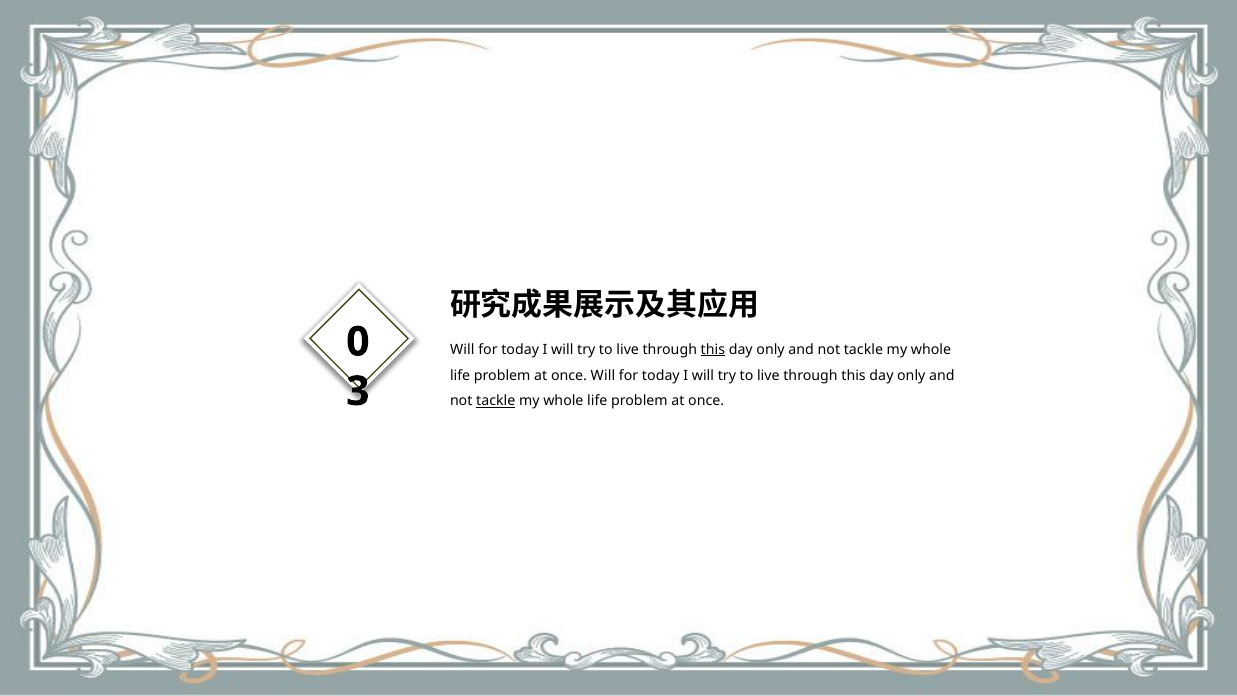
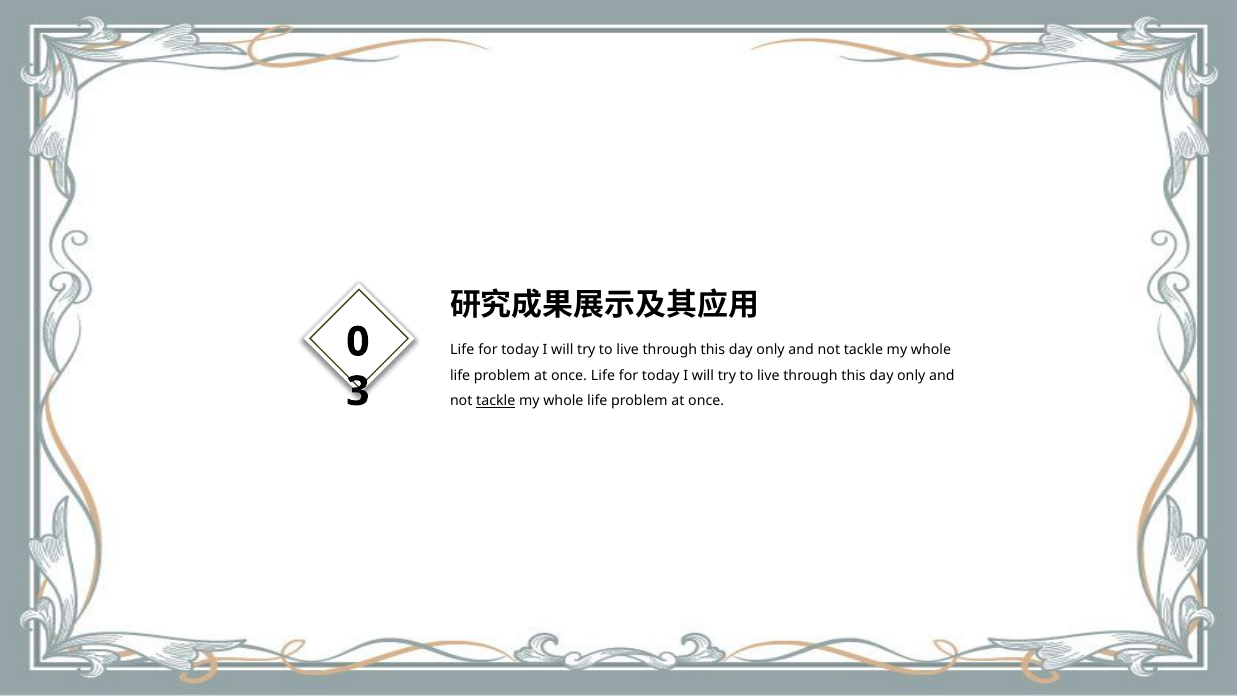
Will at (462, 350): Will -> Life
this at (713, 350) underline: present -> none
once Will: Will -> Life
